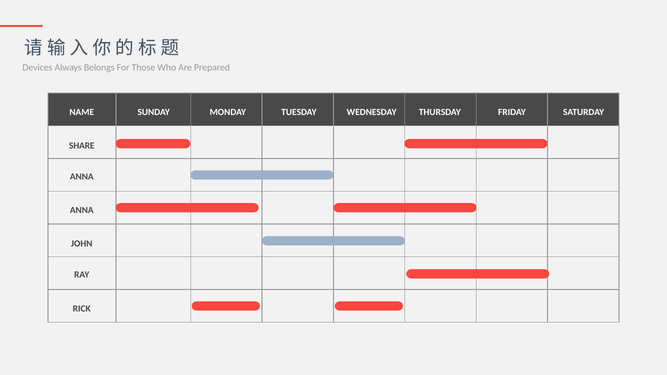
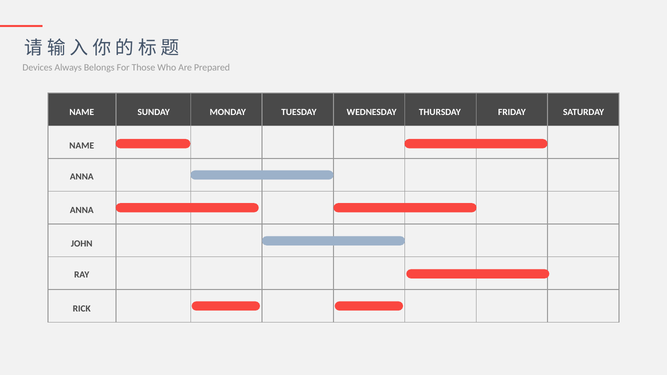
SHARE at (82, 146): SHARE -> NAME
